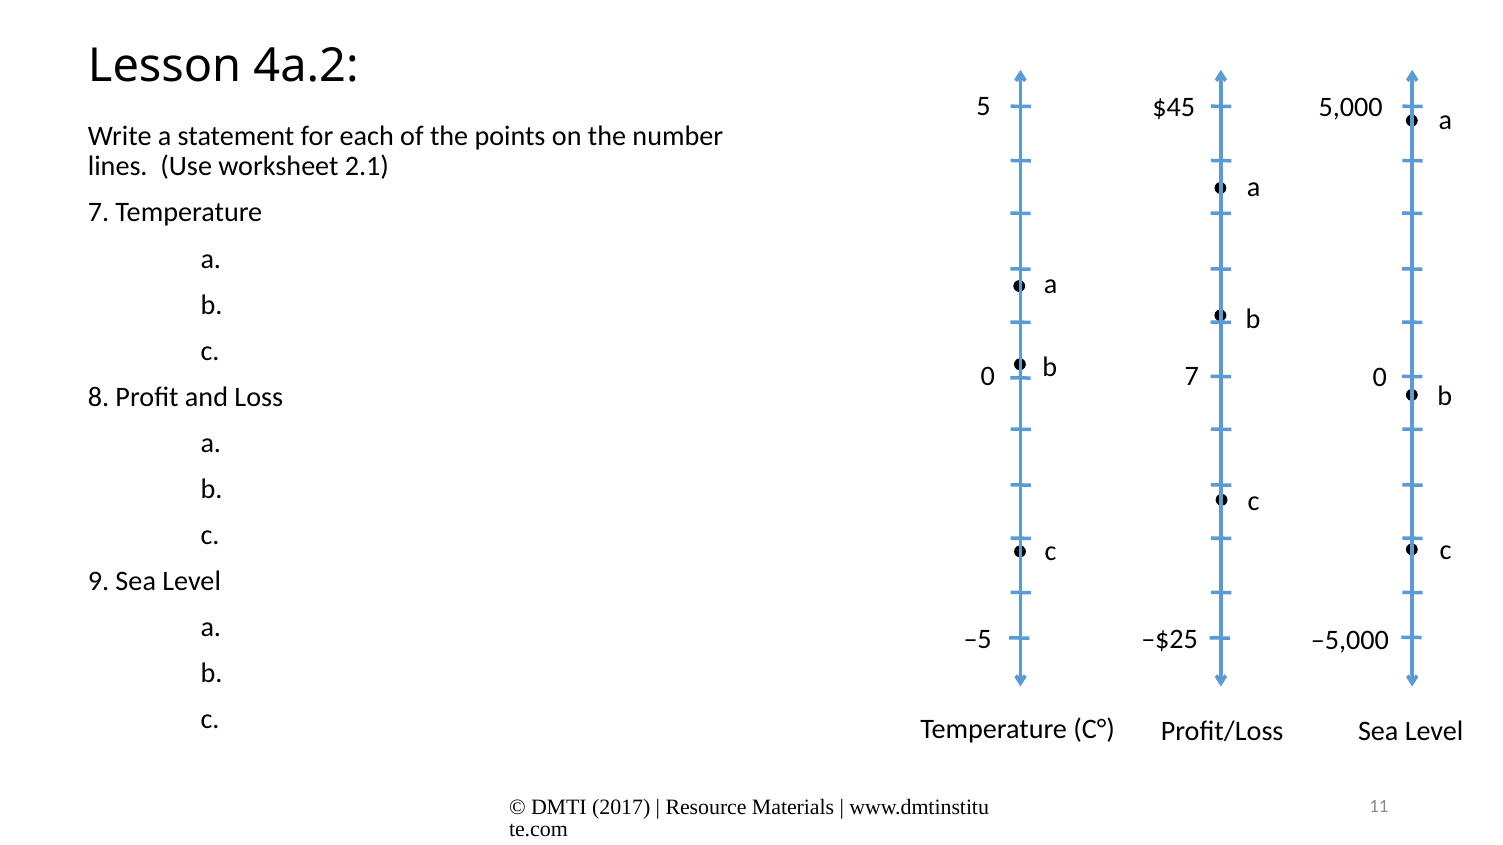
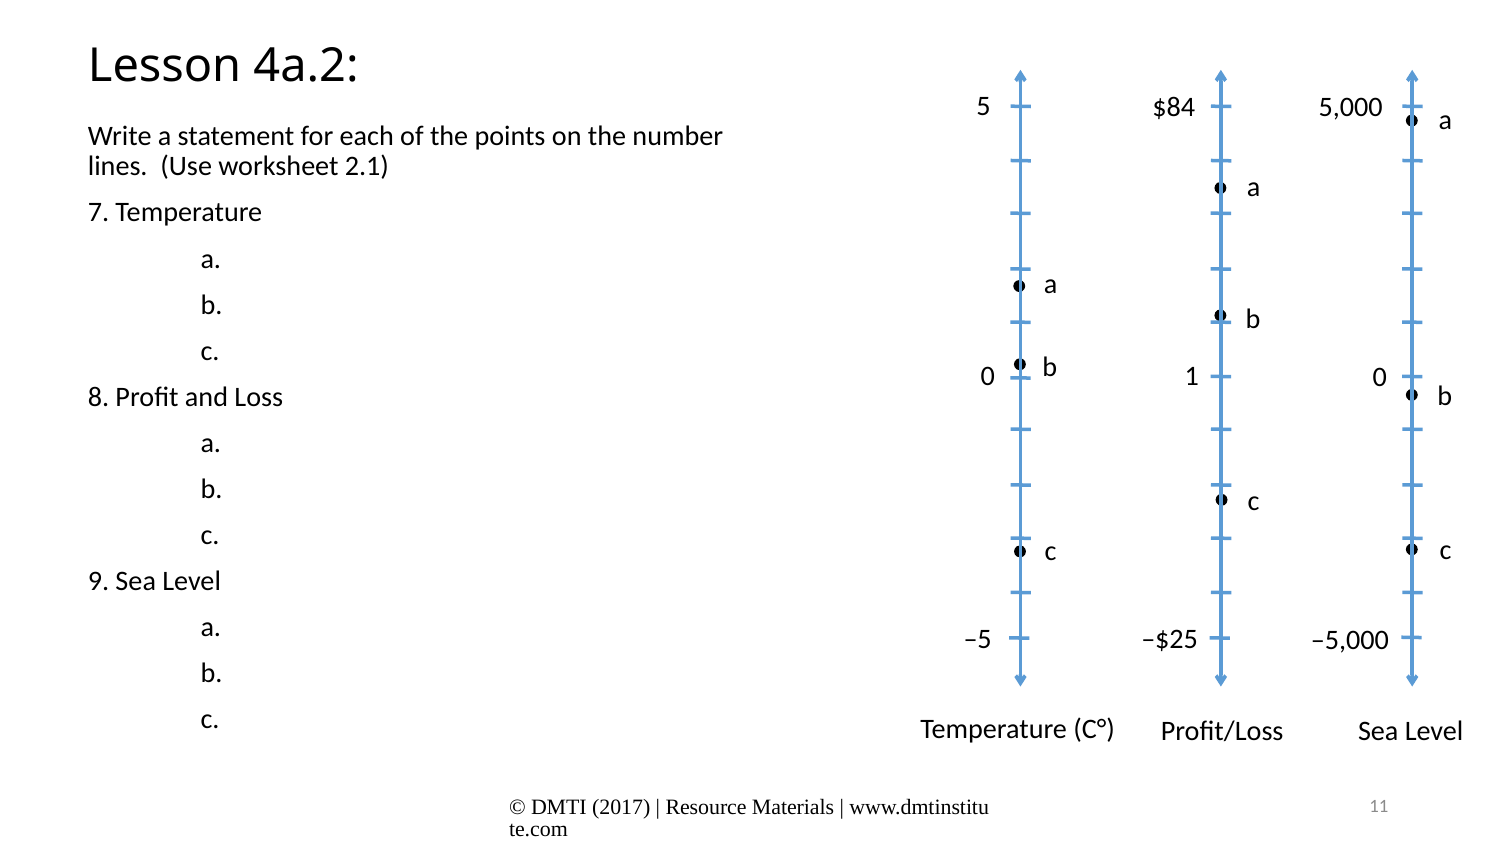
$45: $45 -> $84
0 7: 7 -> 1
